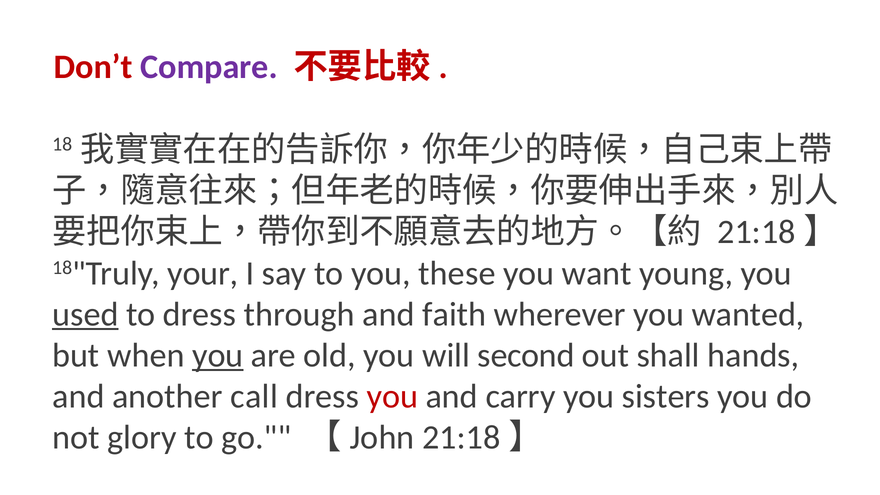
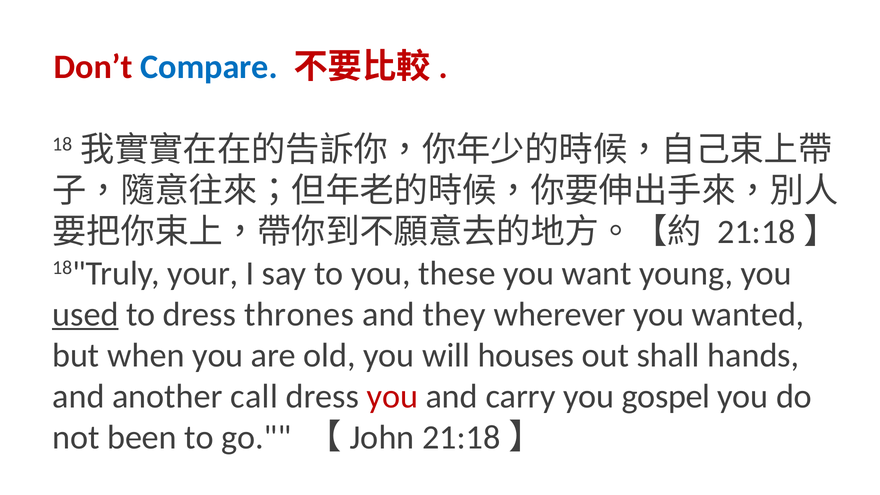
Compare colour: purple -> blue
through: through -> thrones
faith: faith -> they
you at (218, 355) underline: present -> none
second: second -> houses
sisters: sisters -> gospel
glory: glory -> been
